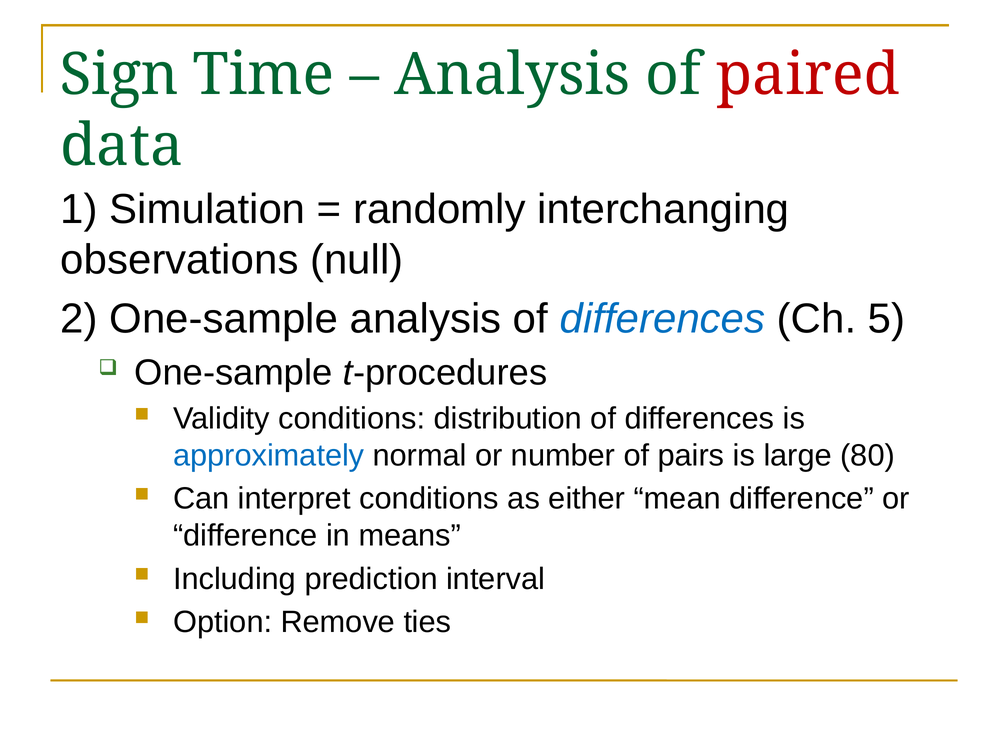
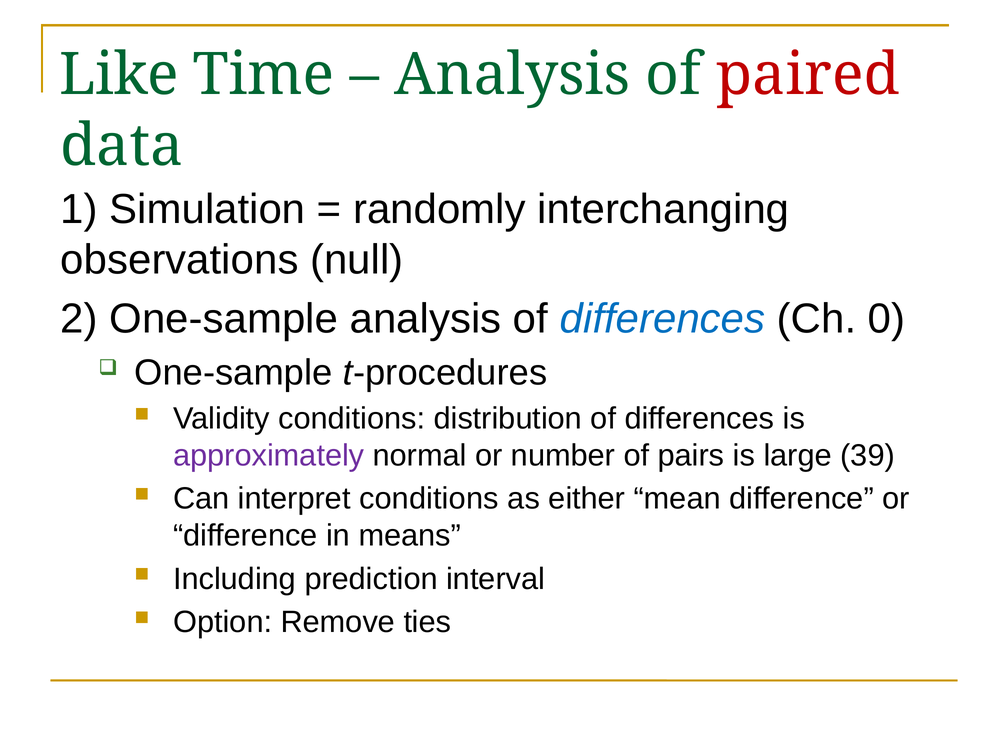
Sign: Sign -> Like
5: 5 -> 0
approximately colour: blue -> purple
80: 80 -> 39
